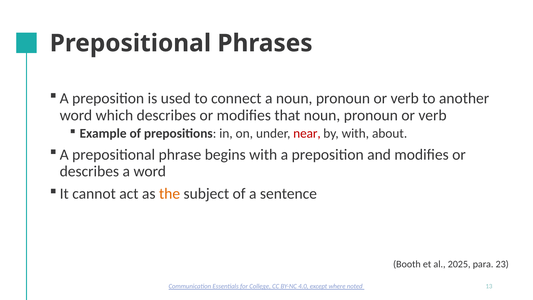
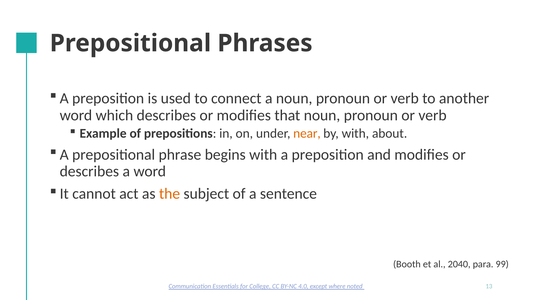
near colour: red -> orange
2025: 2025 -> 2040
23: 23 -> 99
